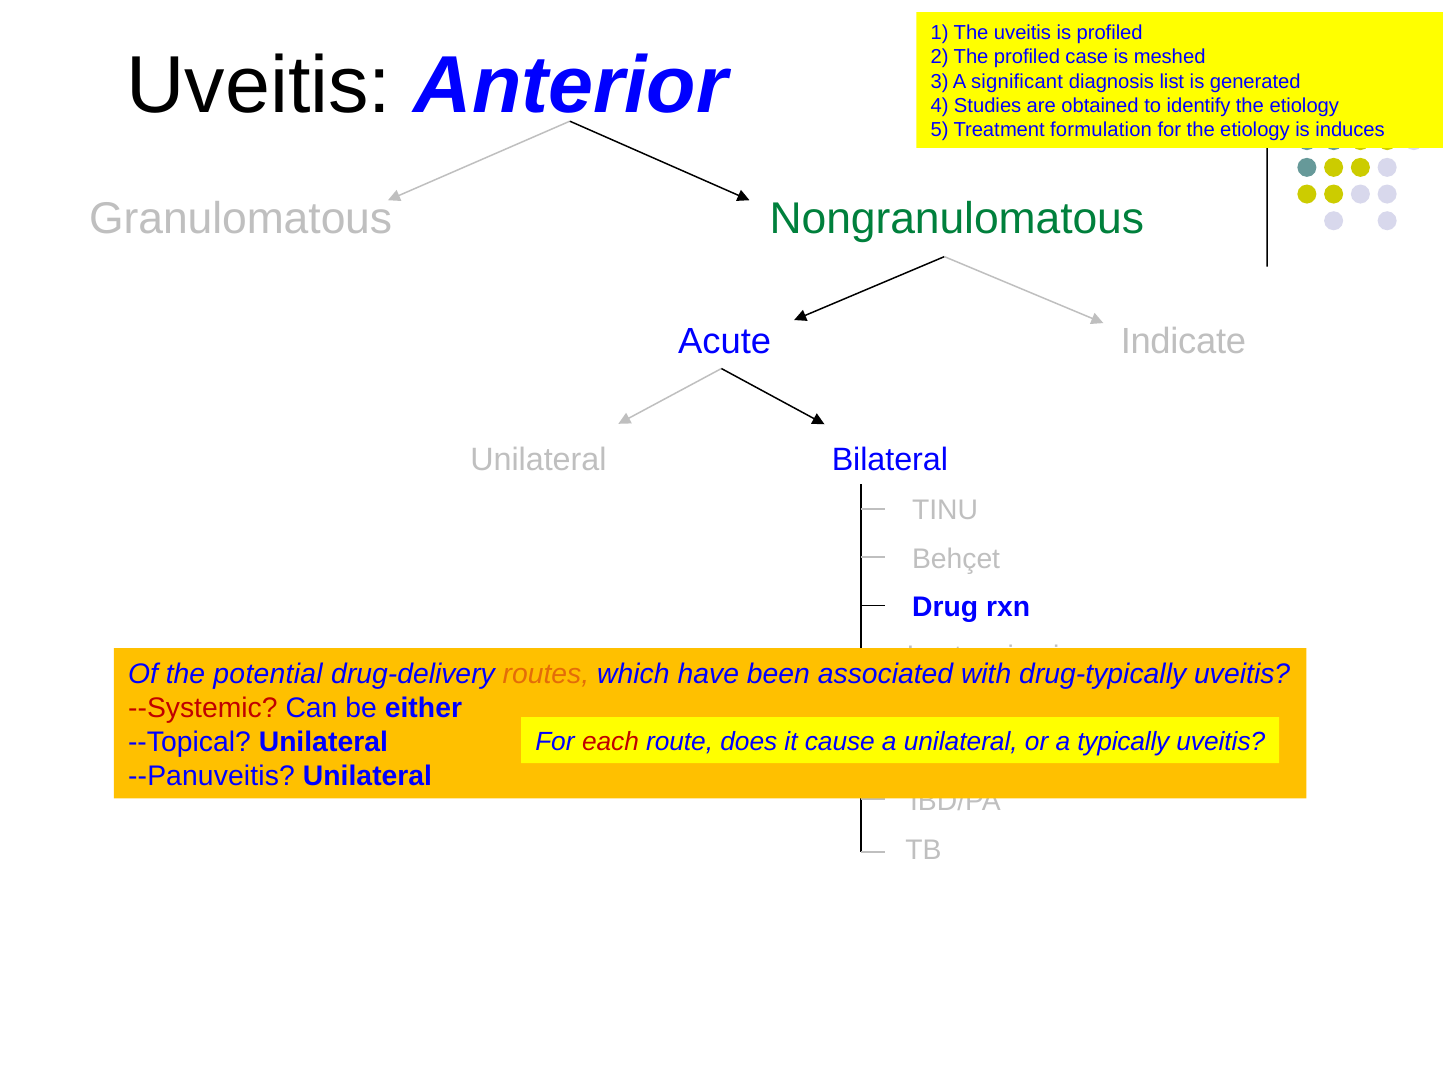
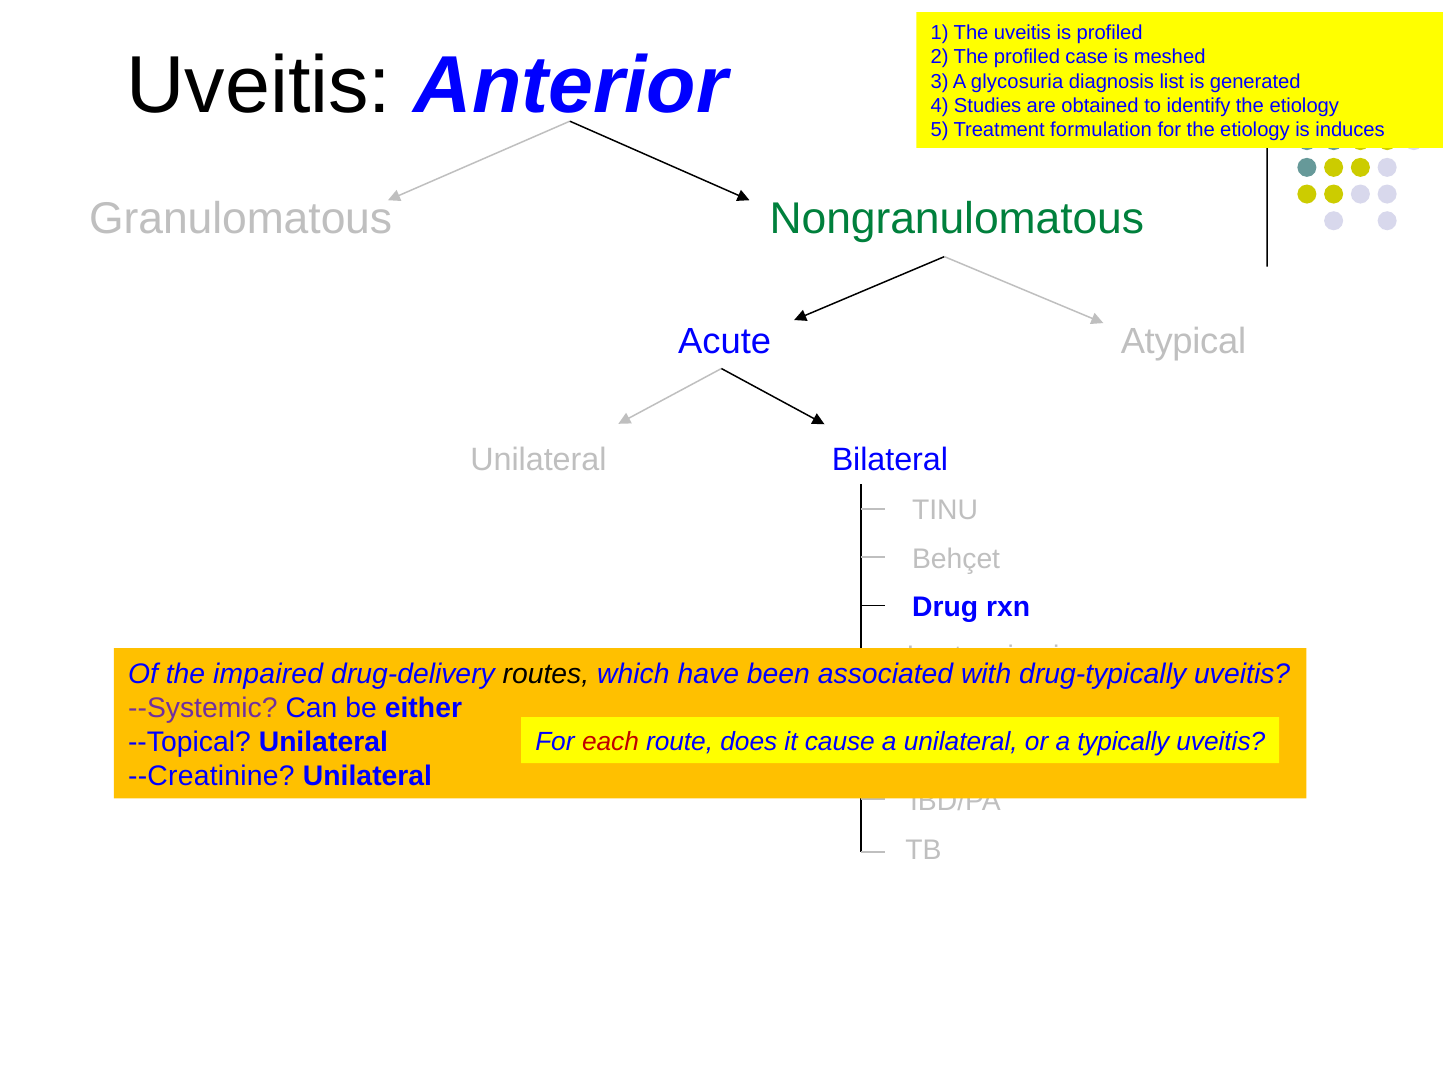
significant: significant -> glycosuria
Indicate: Indicate -> Atypical
potential: potential -> impaired
routes colour: orange -> black
--Systemic colour: red -> purple
--Panuveitis: --Panuveitis -> --Creatinine
